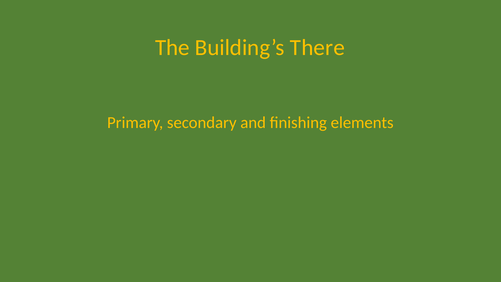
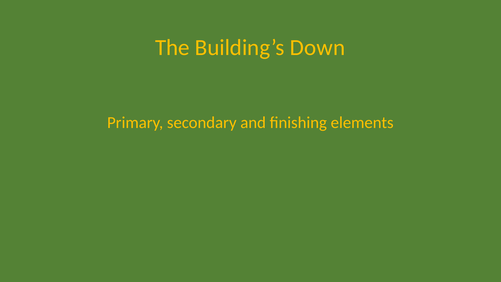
There: There -> Down
